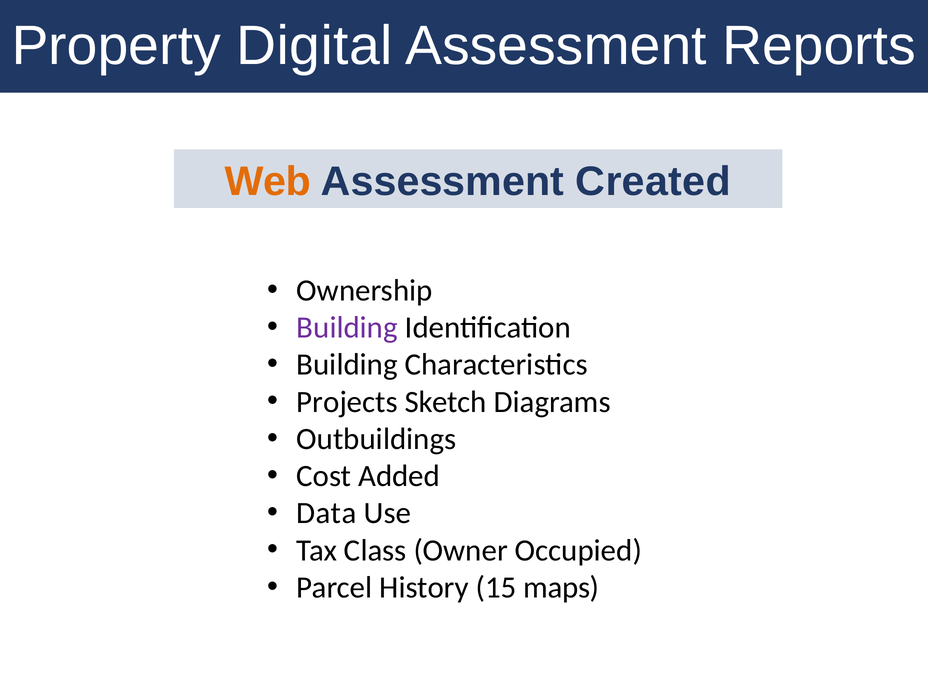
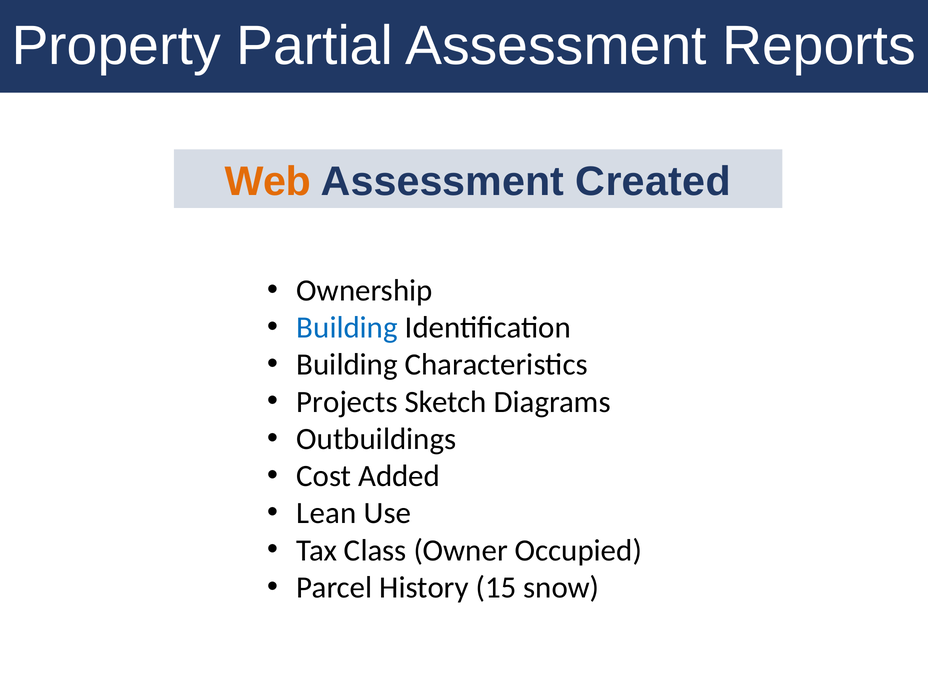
Digital: Digital -> Partial
Building at (347, 328) colour: purple -> blue
Data: Data -> Lean
maps: maps -> snow
